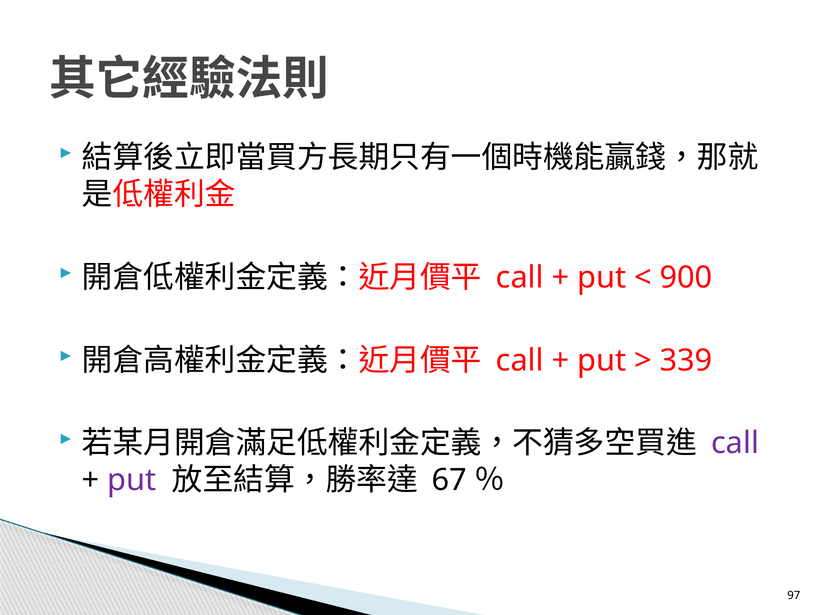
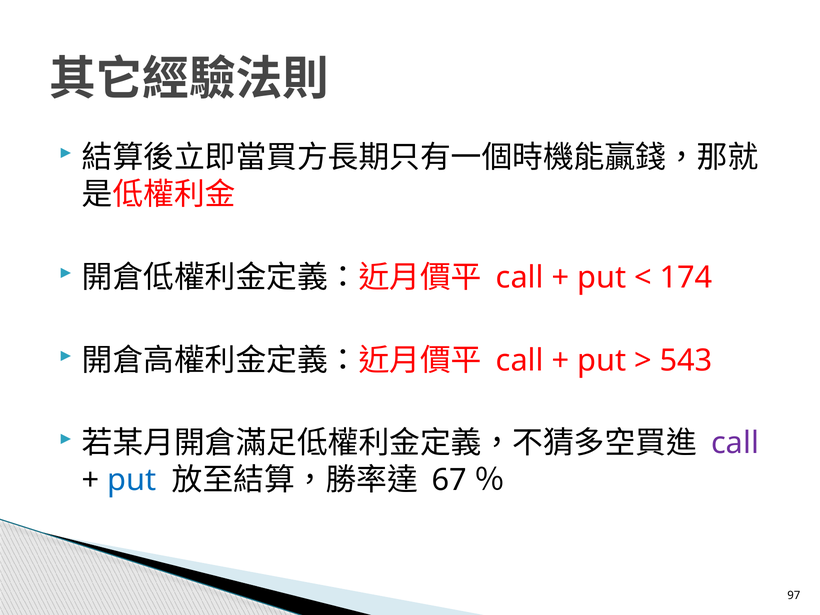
900: 900 -> 174
339: 339 -> 543
put at (132, 480) colour: purple -> blue
